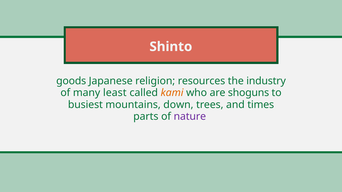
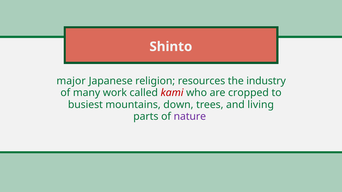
goods: goods -> major
least: least -> work
kami colour: orange -> red
shoguns: shoguns -> cropped
times: times -> living
